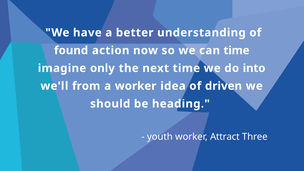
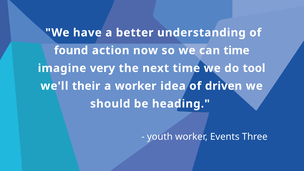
only: only -> very
into: into -> tool
from: from -> their
Attract: Attract -> Events
